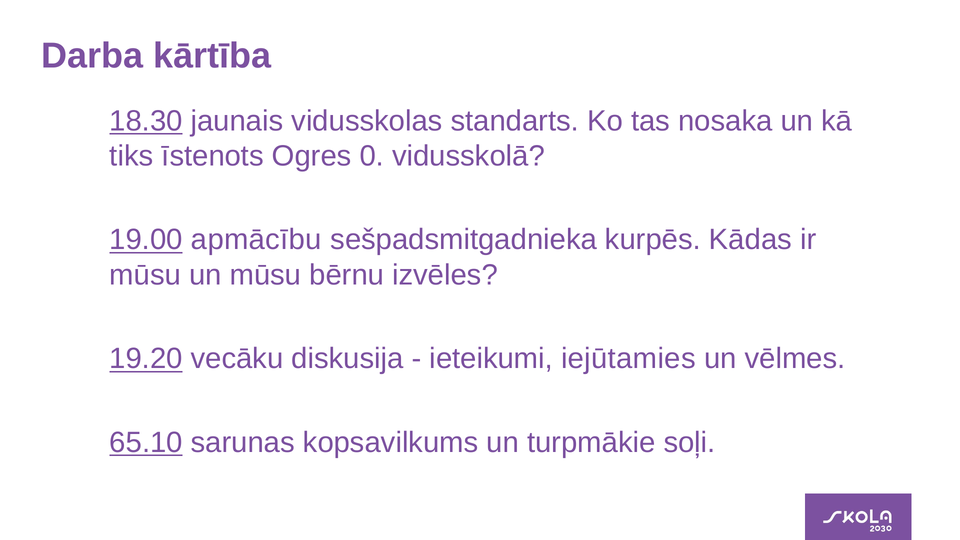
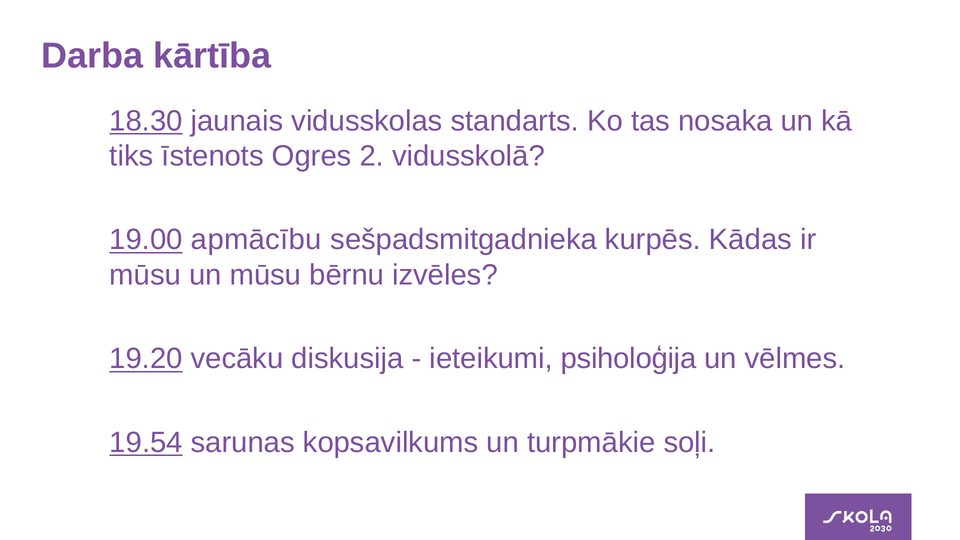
0: 0 -> 2
iejūtamies: iejūtamies -> psiholoģija
65.10: 65.10 -> 19.54
